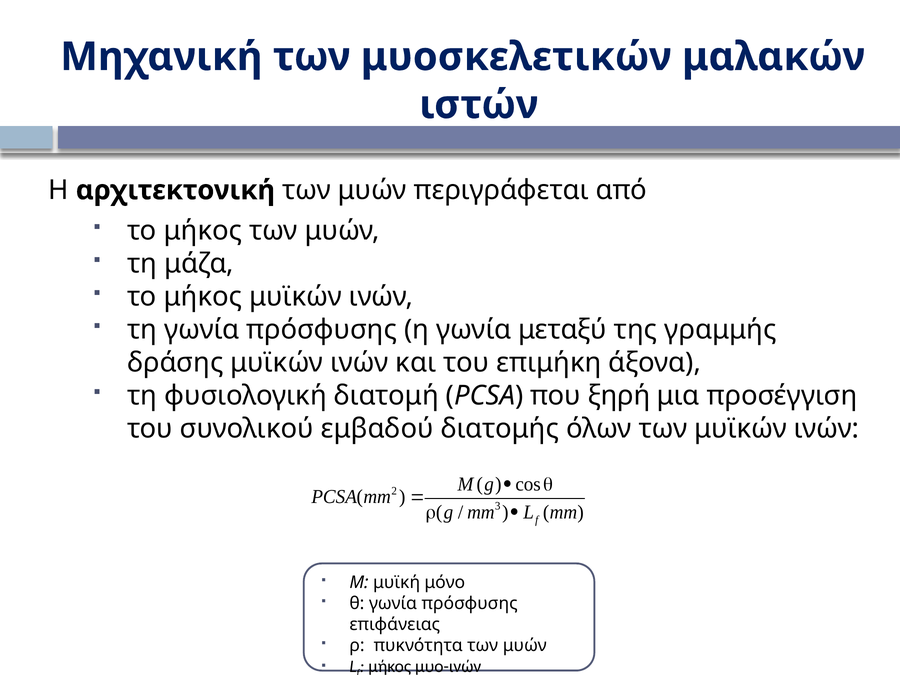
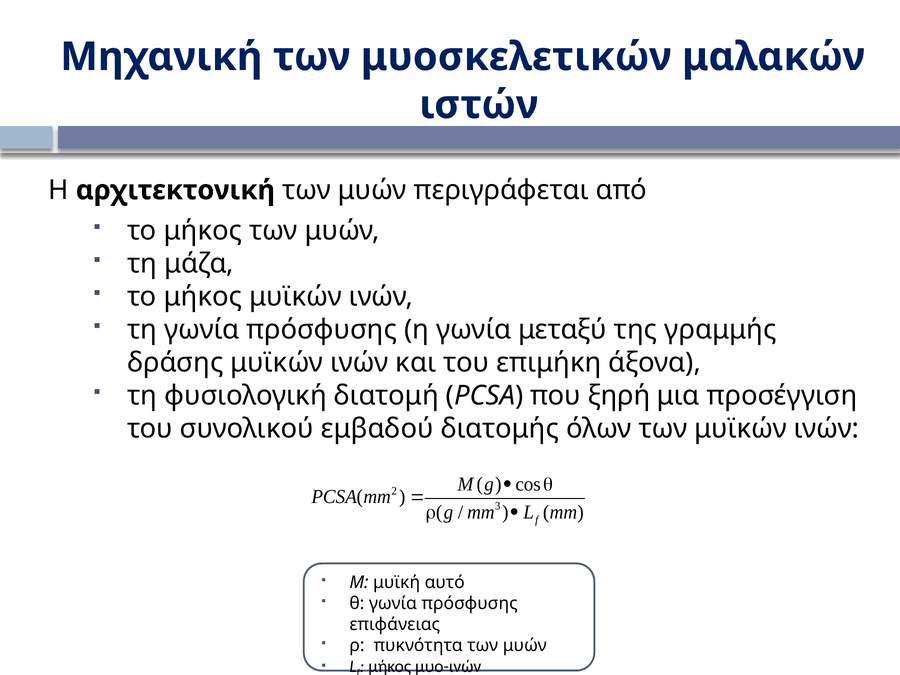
μόνο: μόνο -> αυτό
